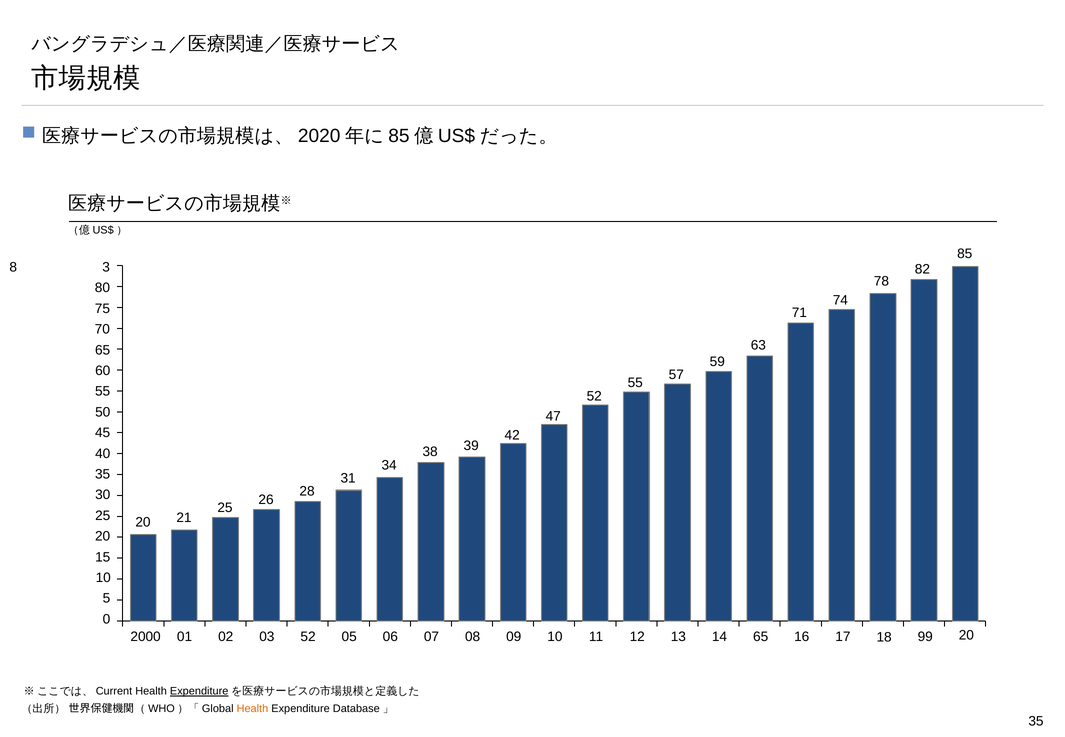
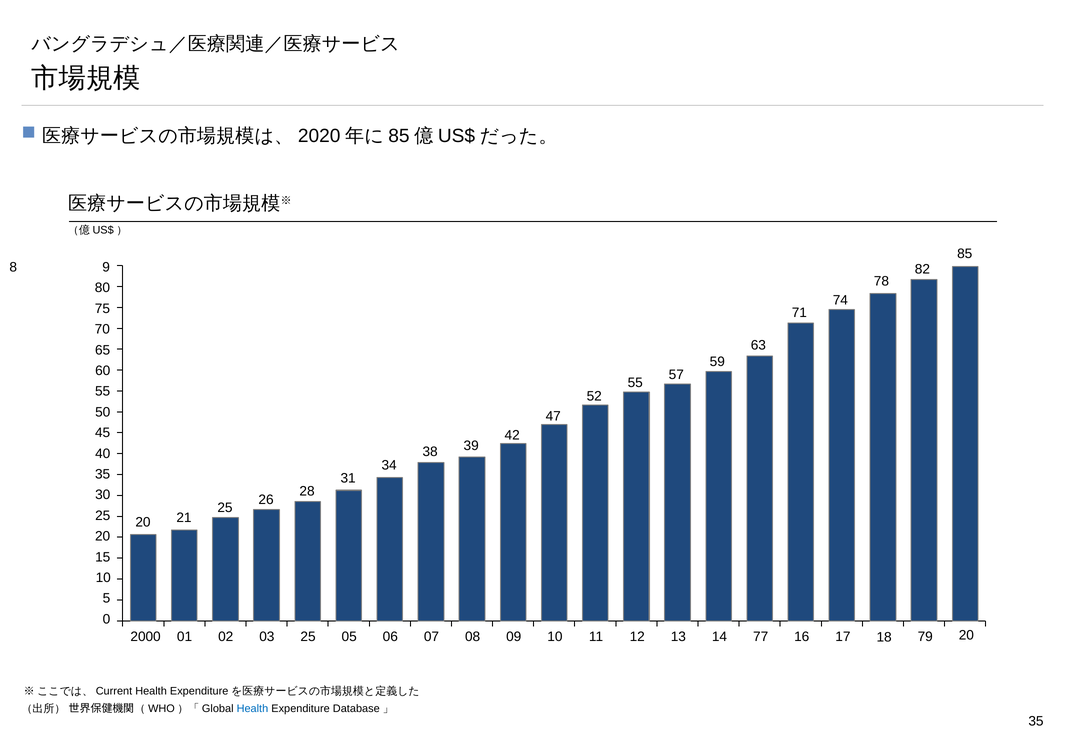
3: 3 -> 9
2000 52: 52 -> 25
13 65: 65 -> 77
99: 99 -> 79
Expenditure at (199, 692) underline: present -> none
Health at (252, 709) colour: orange -> blue
